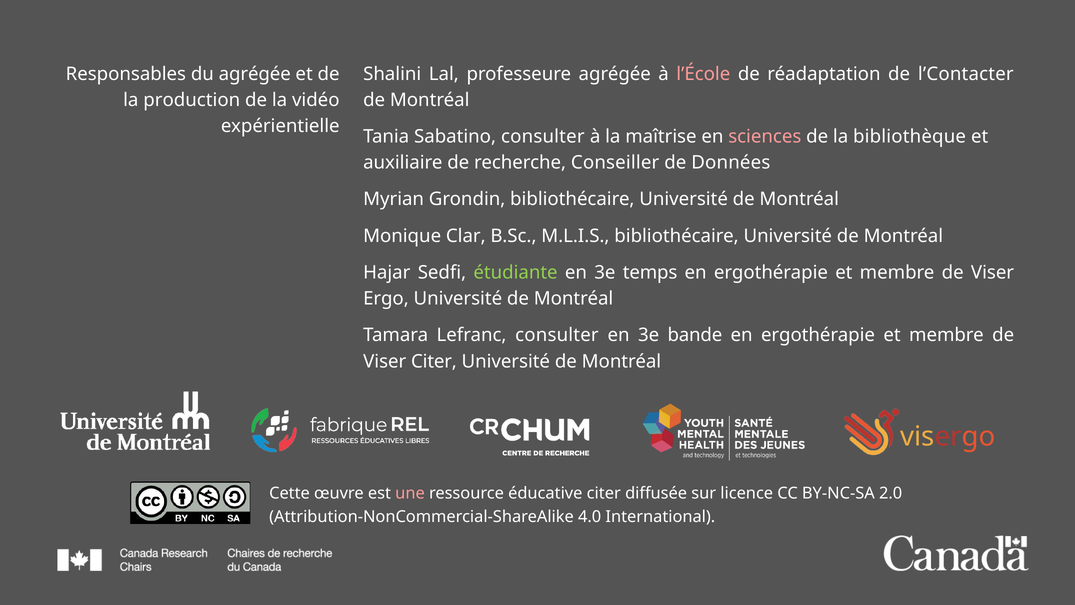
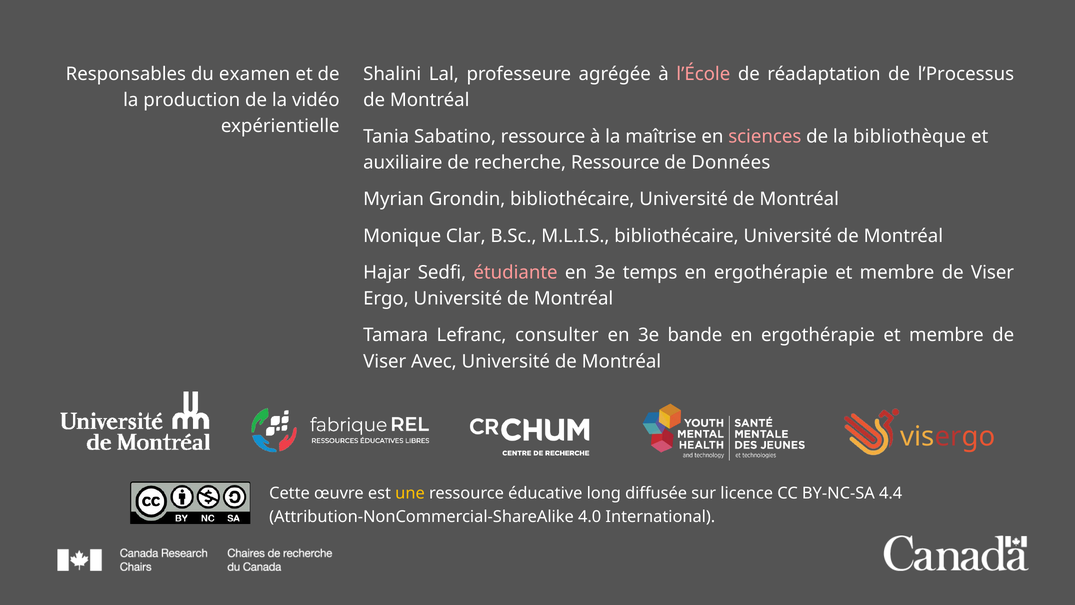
du agrégée: agrégée -> examen
l’Contacter: l’Contacter -> l’Processus
Sabatino consulter: consulter -> ressource
recherche Conseiller: Conseiller -> Ressource
étudiante colour: light green -> pink
Viser Citer: Citer -> Avec
une colour: pink -> yellow
éducative citer: citer -> long
2.0: 2.0 -> 4.4
